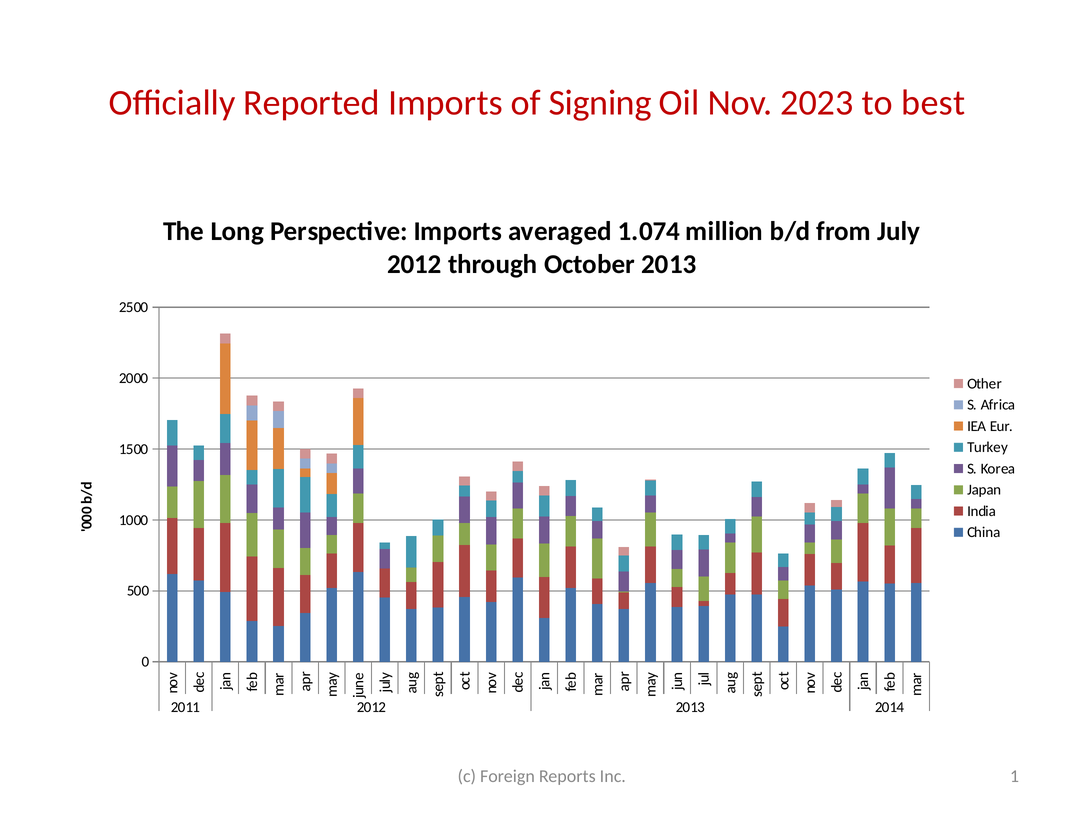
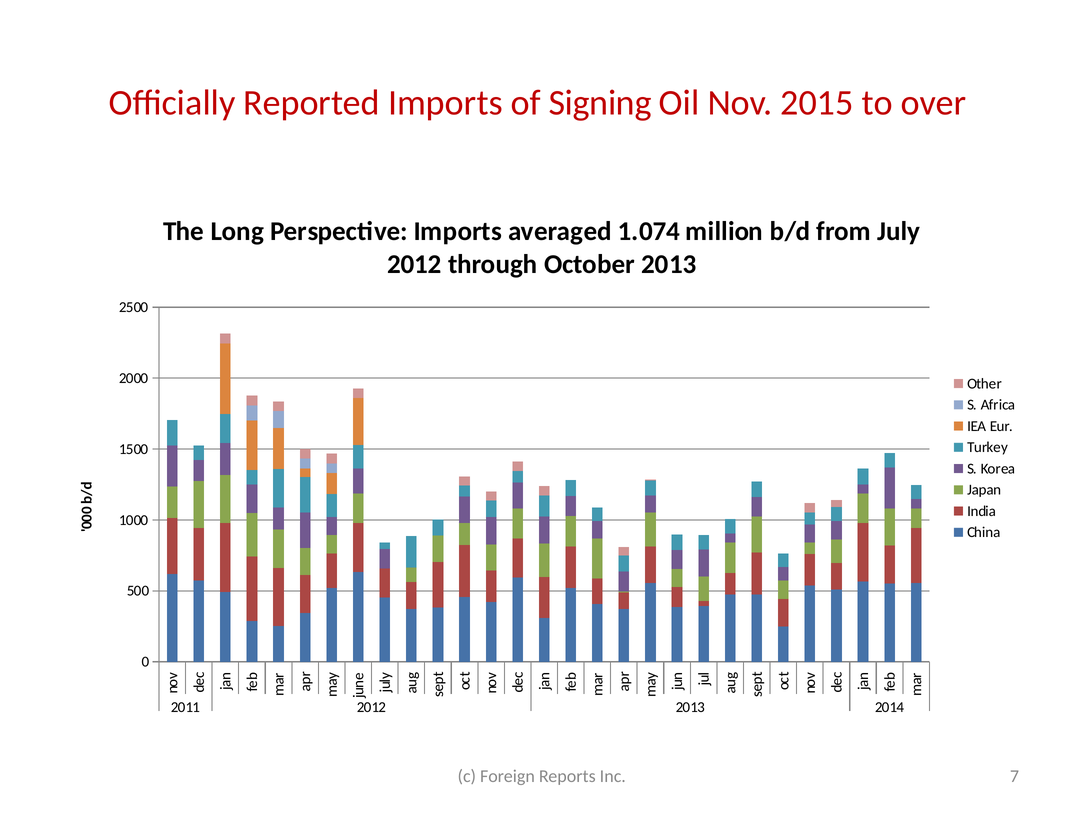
2023: 2023 -> 2015
best: best -> over
1: 1 -> 7
